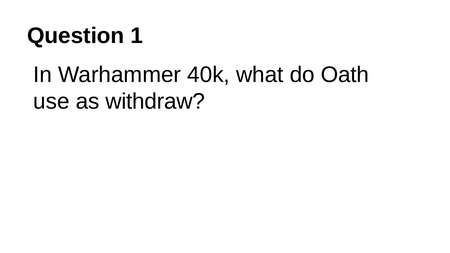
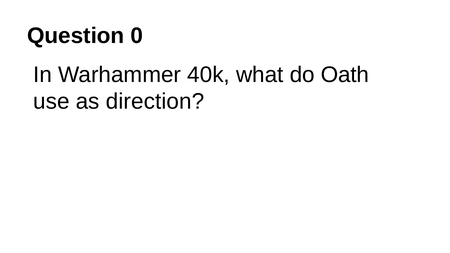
1: 1 -> 0
withdraw: withdraw -> direction
